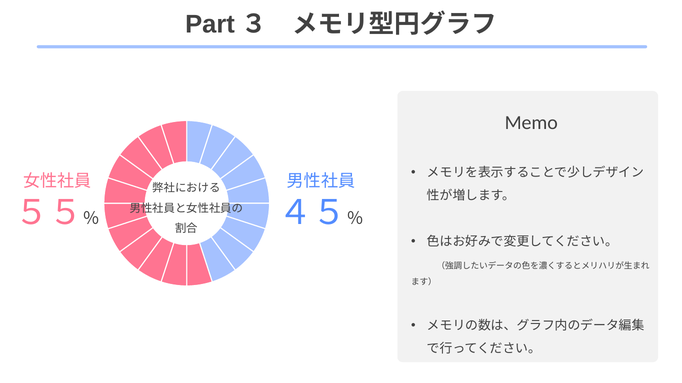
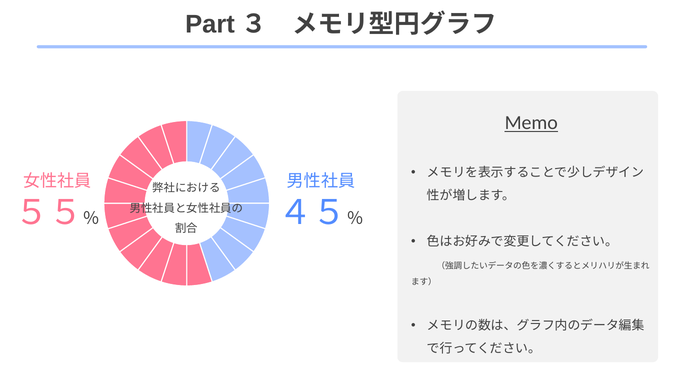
Memo underline: none -> present
